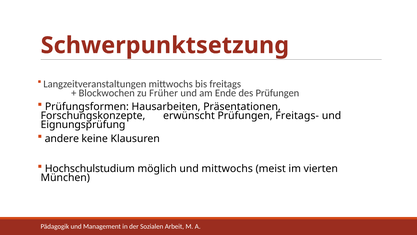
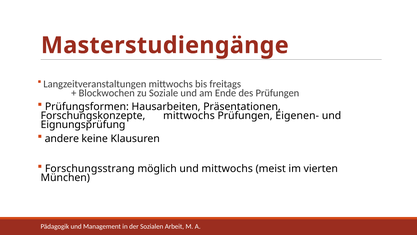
Schwerpunktsetzung: Schwerpunktsetzung -> Masterstudiengänge
Früher: Früher -> Soziale
Forschungskonzepte erwünscht: erwünscht -> mittwochs
Freitags-: Freitags- -> Eigenen-
Hochschulstudium: Hochschulstudium -> Forschungsstrang
